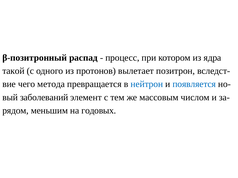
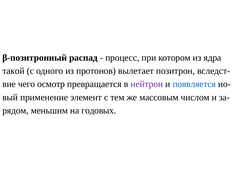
метода: метода -> осмотр
нейтрон colour: blue -> purple
заболеваний: заболеваний -> применение
